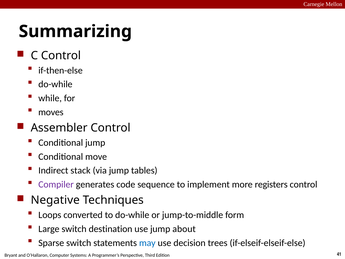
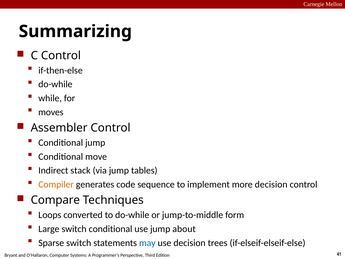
Compiler colour: purple -> orange
more registers: registers -> decision
Negative: Negative -> Compare
switch destination: destination -> conditional
